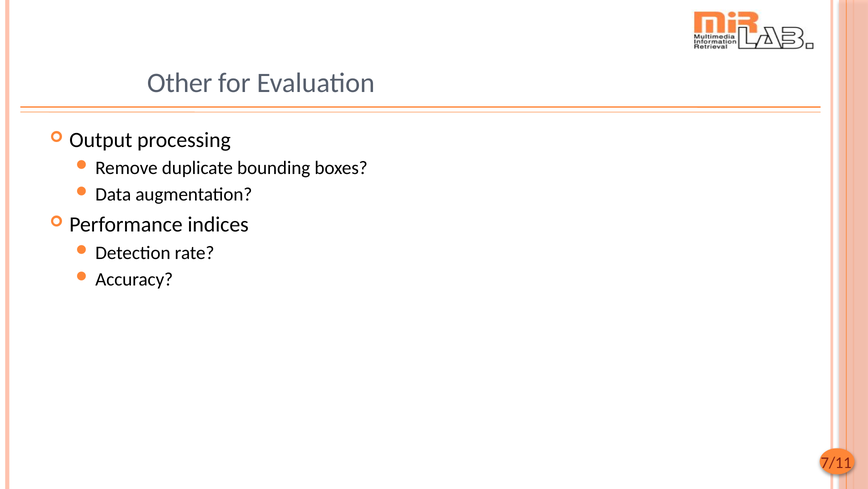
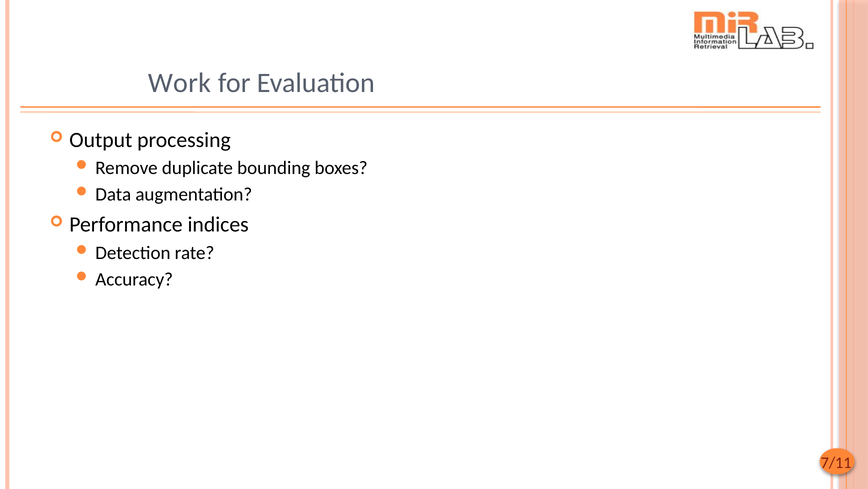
Other: Other -> Work
